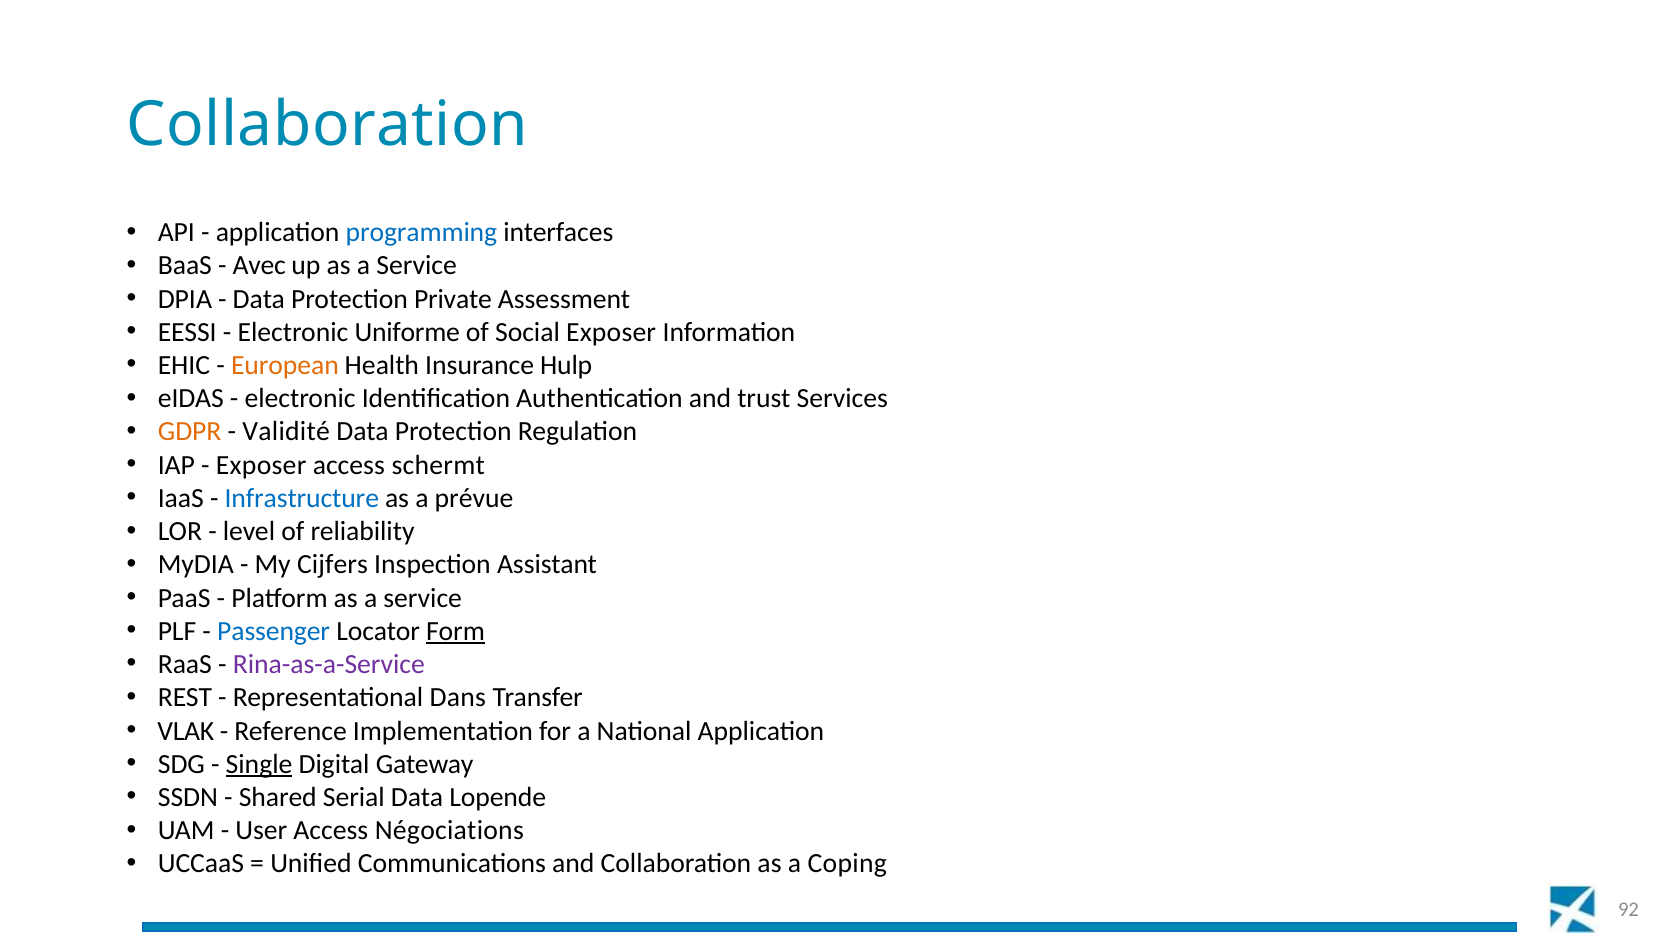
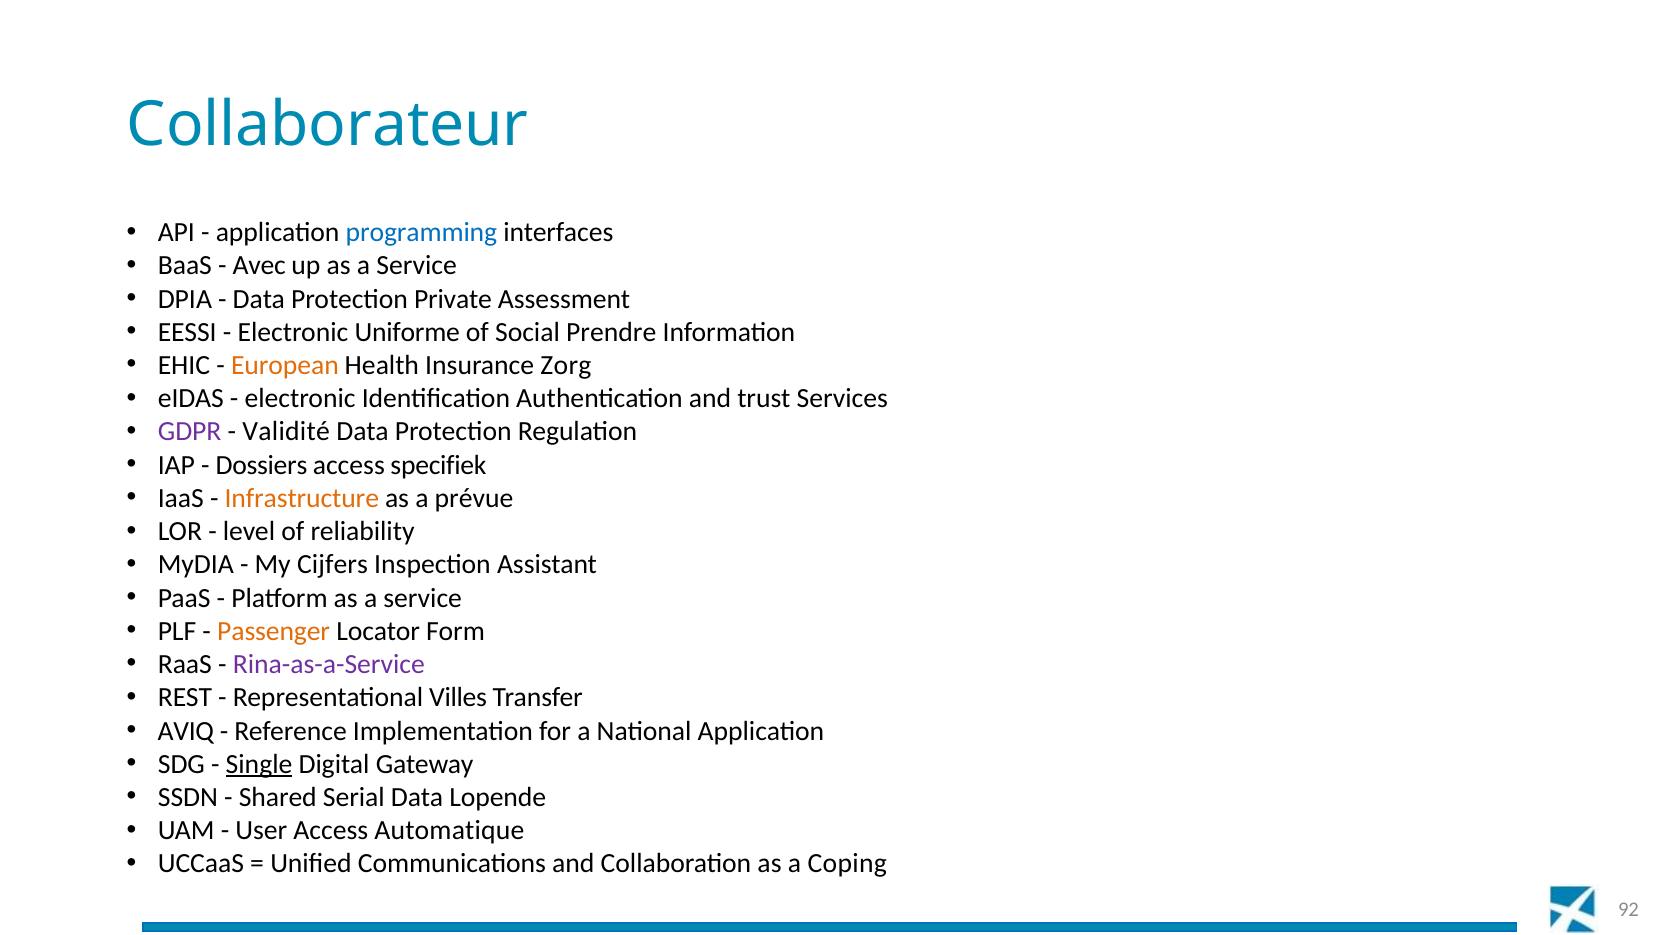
Collaboration at (327, 125): Collaboration -> Collaborateur
Social Exposer: Exposer -> Prendre
Hulp: Hulp -> Zorg
GDPR colour: orange -> purple
Exposer at (261, 465): Exposer -> Dossiers
schermt: schermt -> specifiek
Infrastructure colour: blue -> orange
Passenger colour: blue -> orange
Form underline: present -> none
Dans: Dans -> Villes
VLAK: VLAK -> AVIQ
Négociations: Négociations -> Automatique
